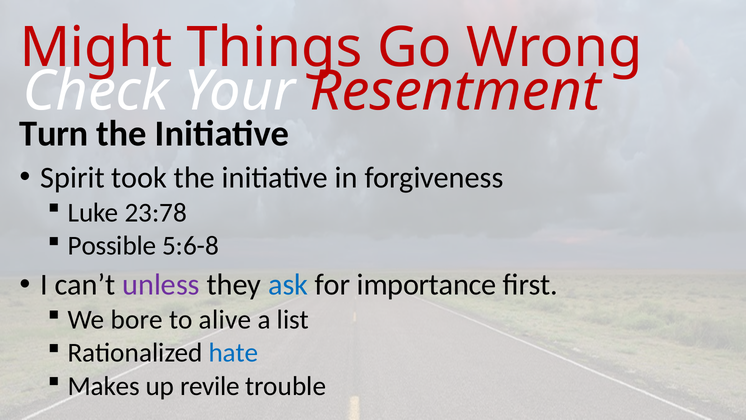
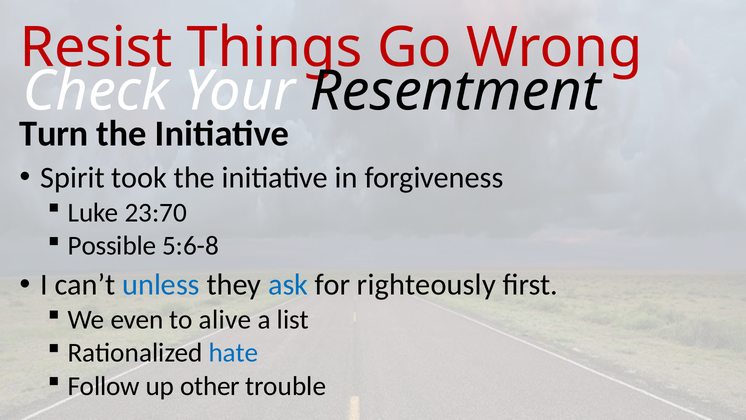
Might: Might -> Resist
Resentment colour: red -> black
23:78: 23:78 -> 23:70
unless colour: purple -> blue
importance: importance -> righteously
bore: bore -> even
Makes: Makes -> Follow
revile: revile -> other
